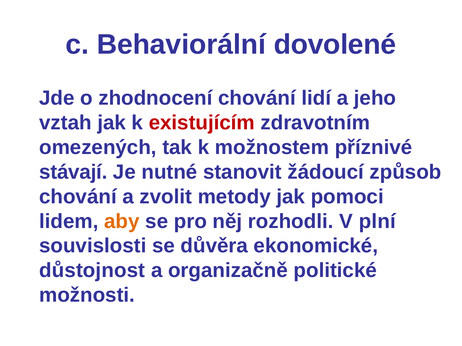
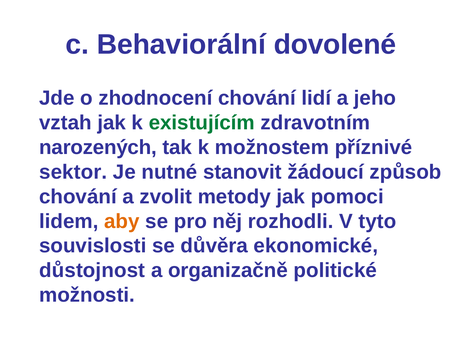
existujícím colour: red -> green
omezených: omezených -> narozených
stávají: stávají -> sektor
plní: plní -> tyto
